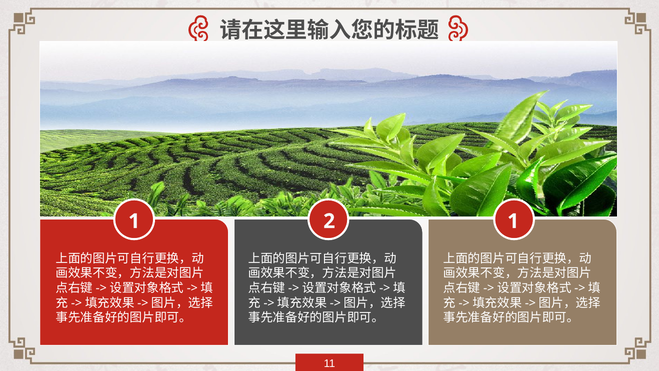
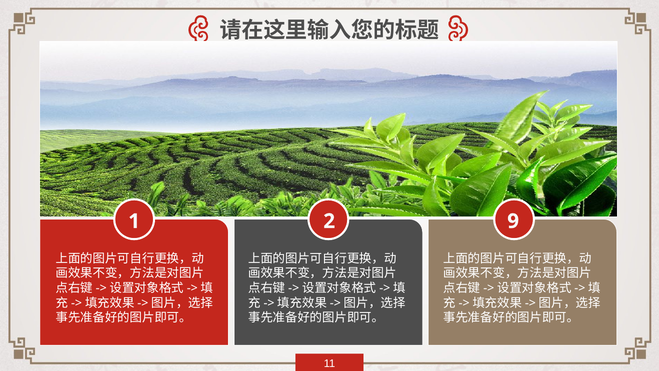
2 1: 1 -> 9
